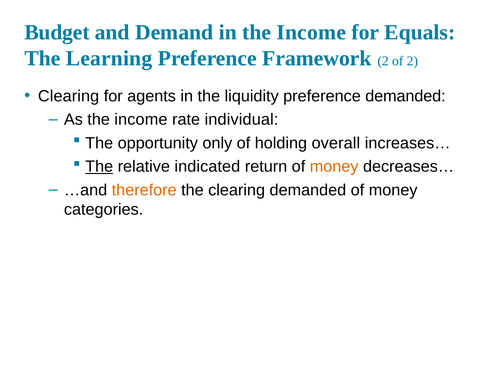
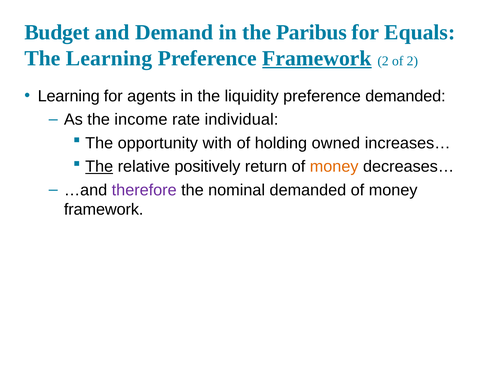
in the Income: Income -> Paribus
Framework at (317, 58) underline: none -> present
Clearing at (69, 96): Clearing -> Learning
only: only -> with
overall: overall -> owned
indicated: indicated -> positively
therefore colour: orange -> purple
the clearing: clearing -> nominal
categories at (104, 210): categories -> framework
